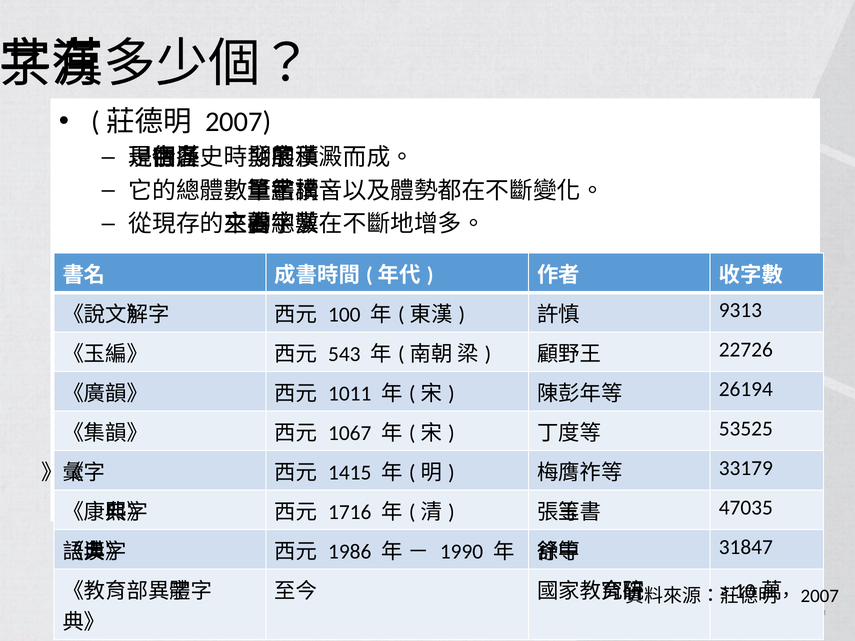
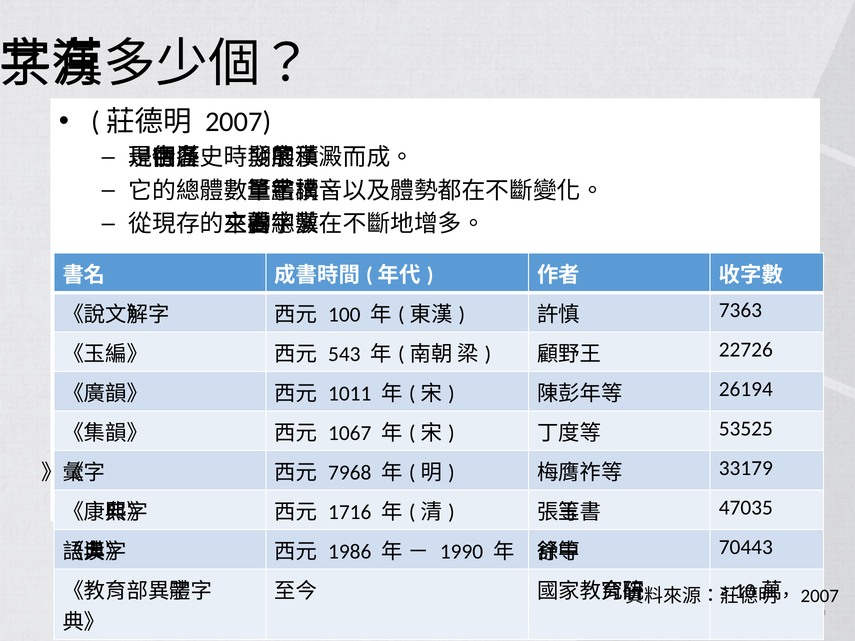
9313: 9313 -> 7363
1415: 1415 -> 7968
31847: 31847 -> 70443
